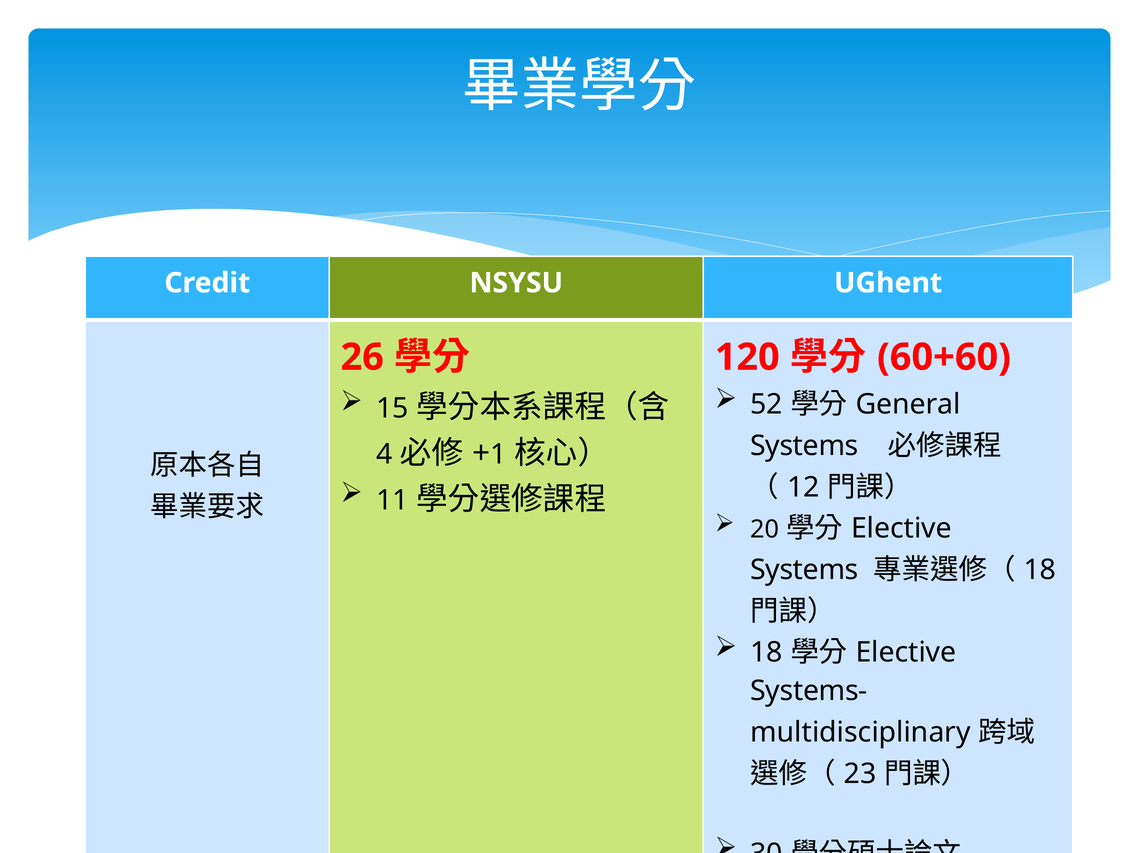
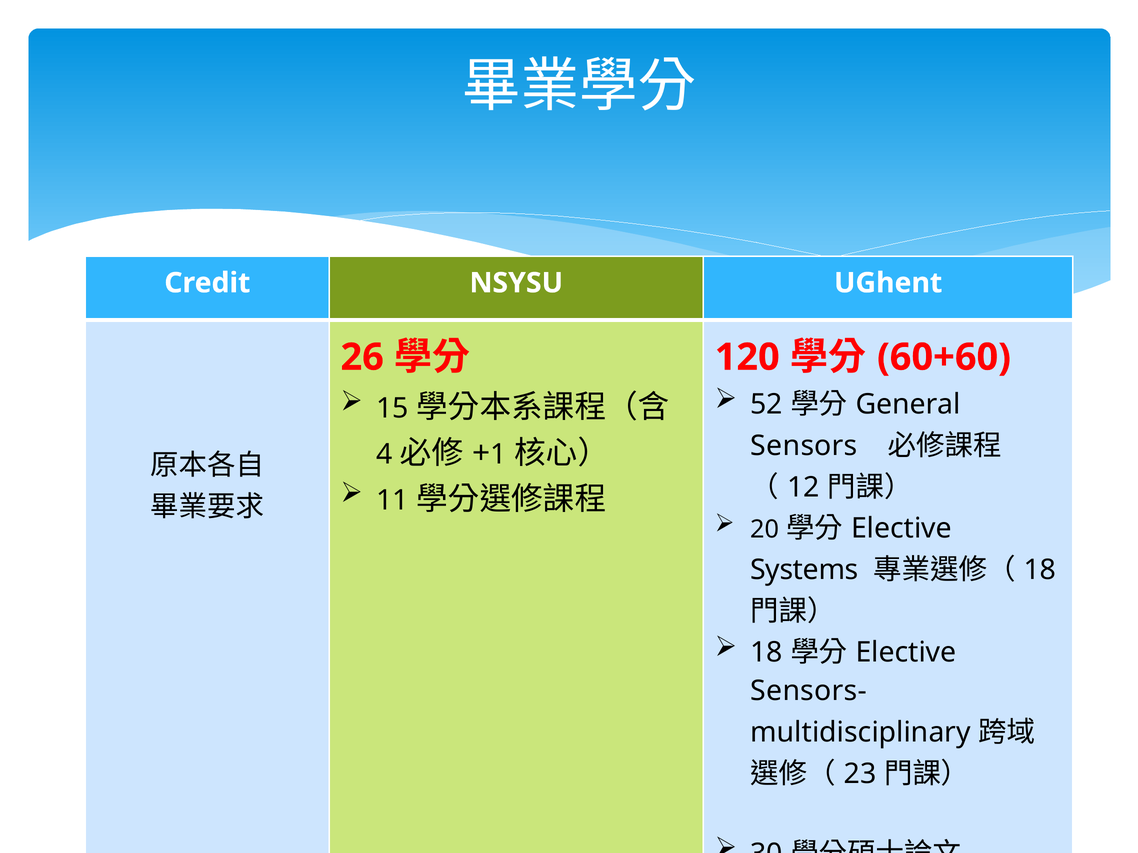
Systems at (804, 446): Systems -> Sensors
Systems-: Systems- -> Sensors-
